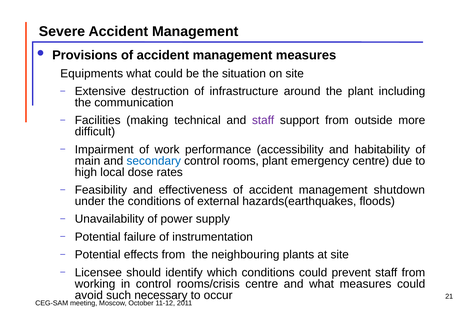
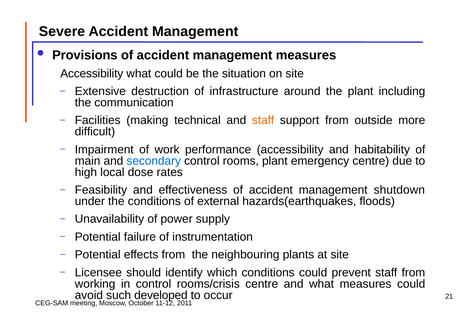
Equipments at (92, 73): Equipments -> Accessibility
staff at (263, 120) colour: purple -> orange
necessary: necessary -> developed
